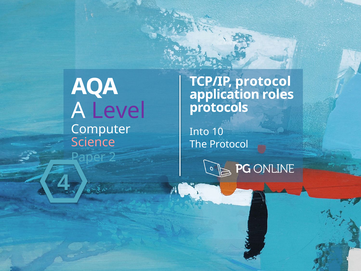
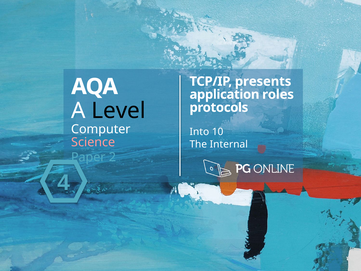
TCP/IP protocol: protocol -> presents
Level colour: purple -> black
The Protocol: Protocol -> Internal
